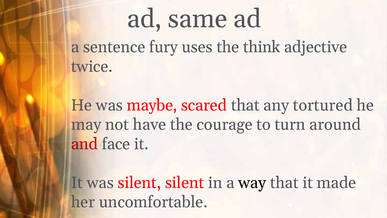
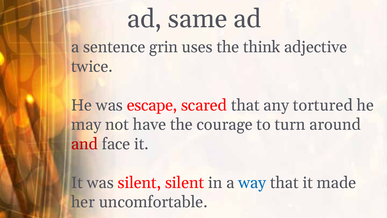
fury: fury -> grin
maybe: maybe -> escape
way colour: black -> blue
